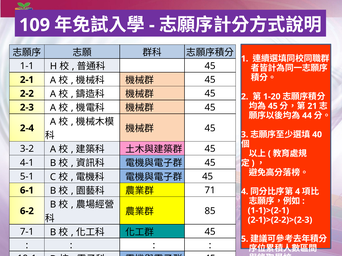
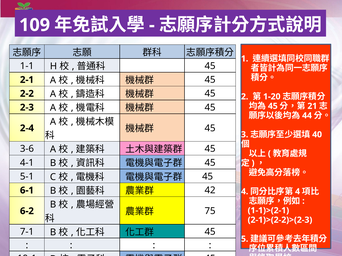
3-2: 3-2 -> 3-6
71: 71 -> 42
85: 85 -> 75
